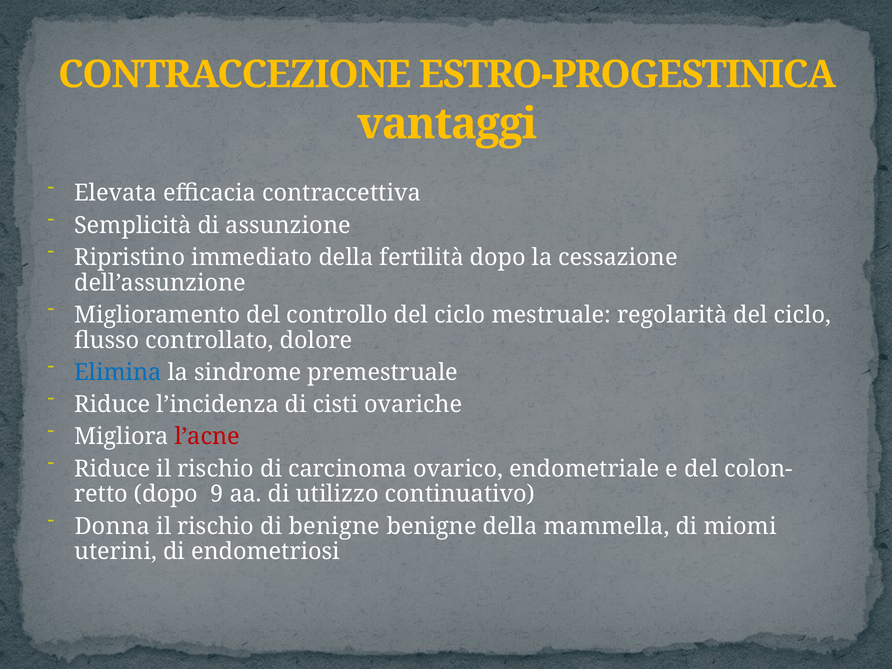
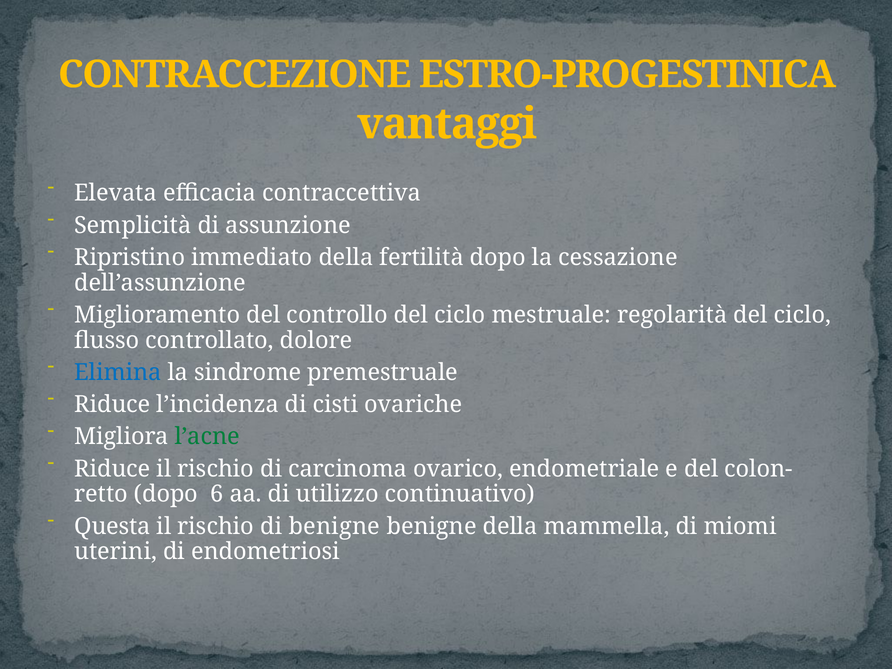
l’acne colour: red -> green
9: 9 -> 6
Donna: Donna -> Questa
